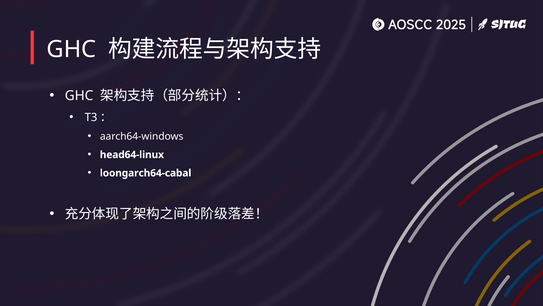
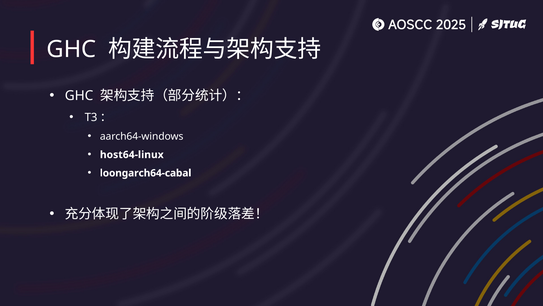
head64-linux: head64-linux -> host64-linux
